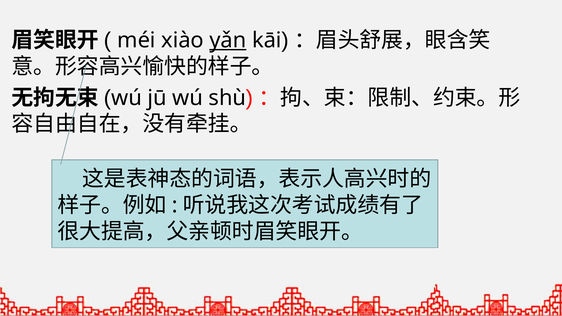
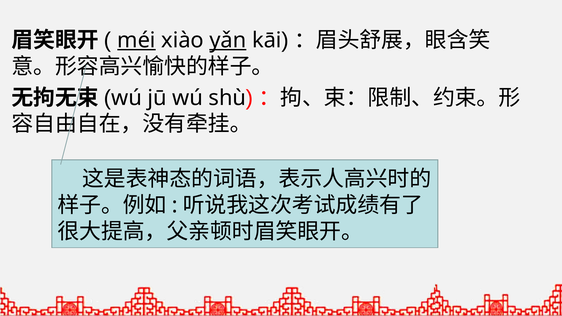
méi underline: none -> present
